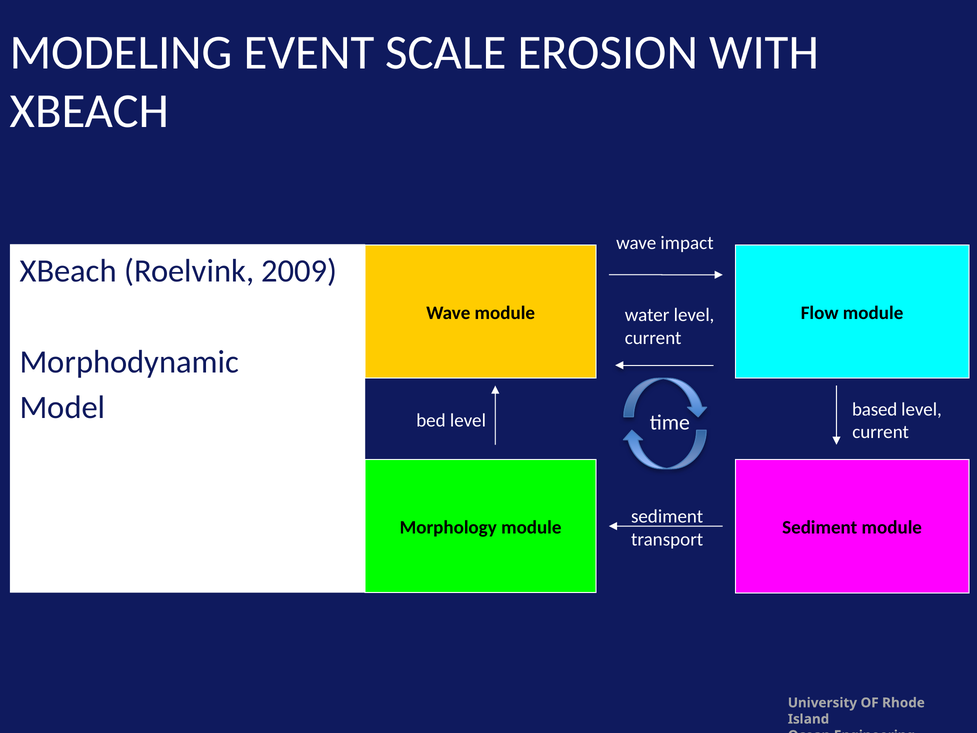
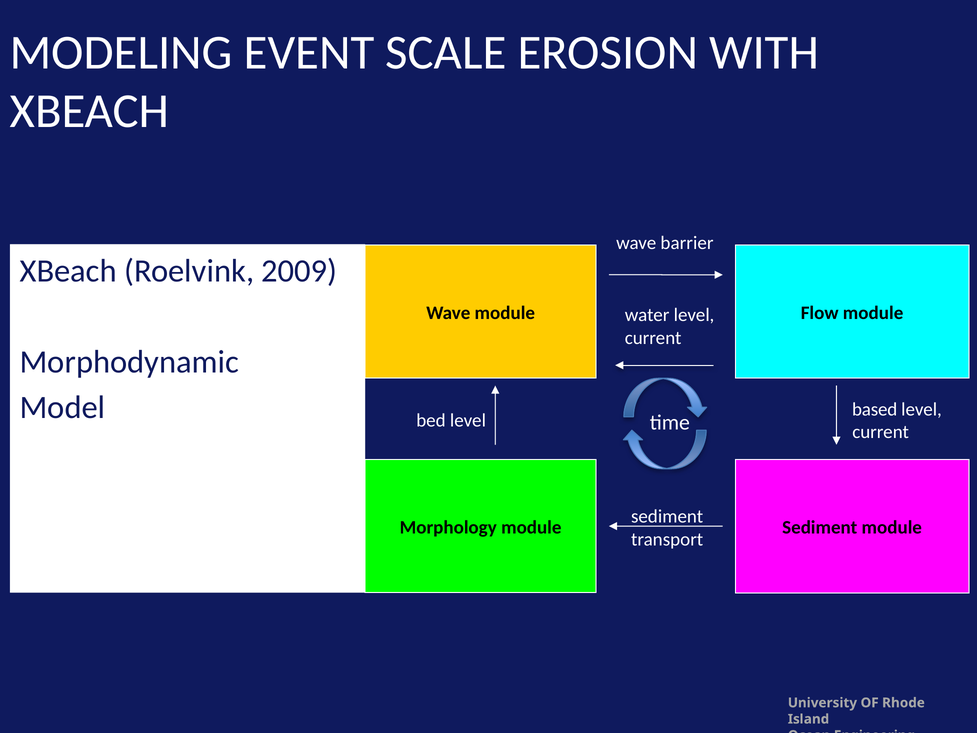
impact: impact -> barrier
